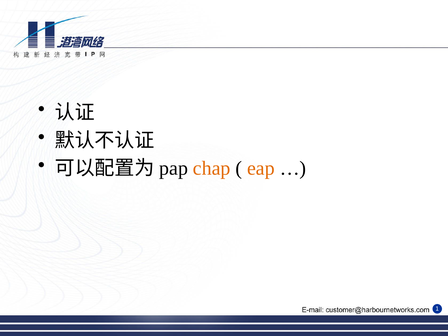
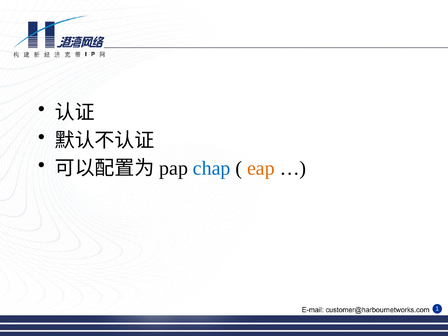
chap colour: orange -> blue
